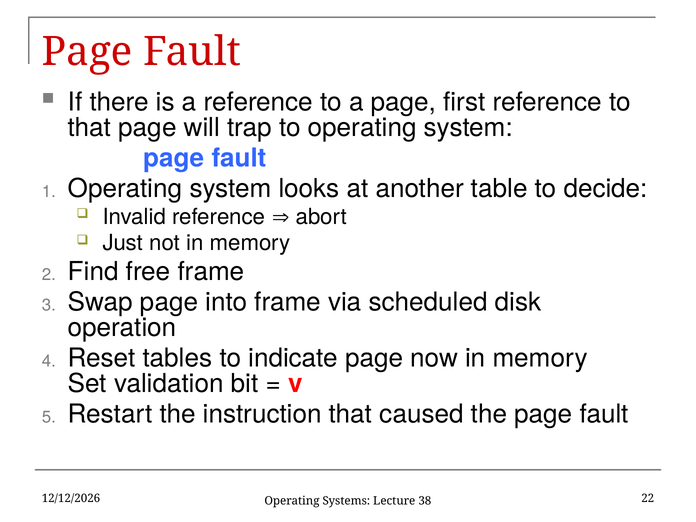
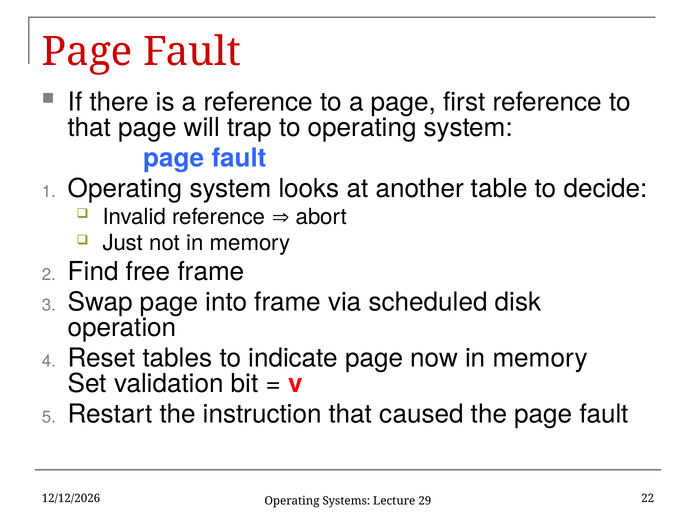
38: 38 -> 29
